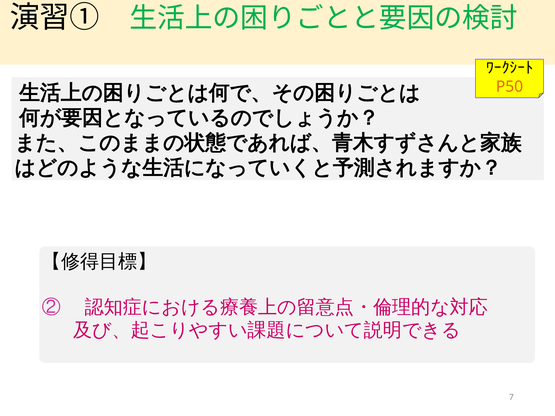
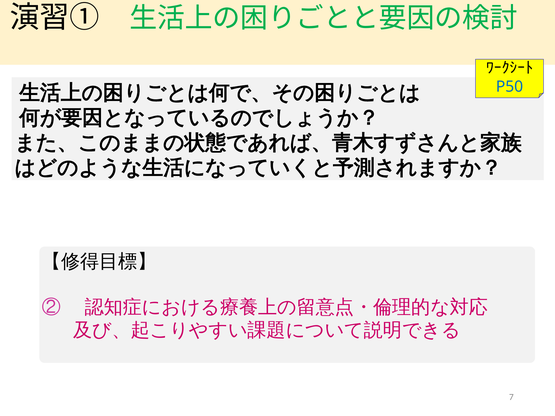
P50 colour: orange -> blue
